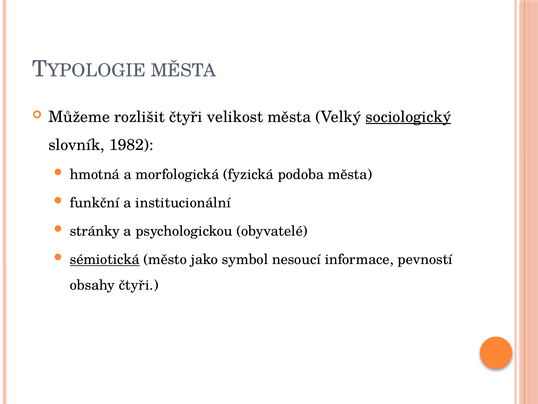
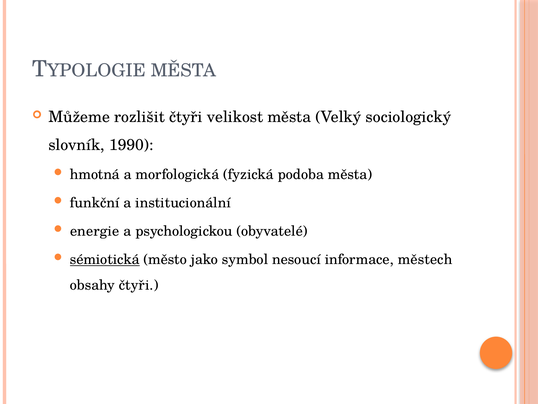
sociologický underline: present -> none
1982: 1982 -> 1990
stránky: stránky -> energie
pevností: pevností -> městech
